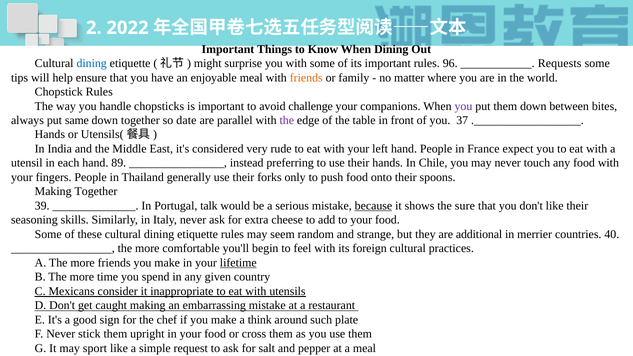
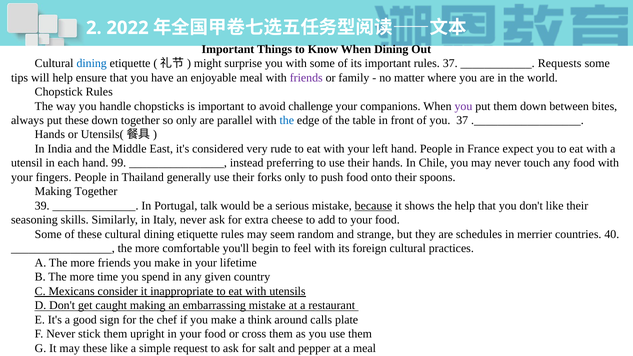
rules 96: 96 -> 37
friends at (306, 78) colour: orange -> purple
put same: same -> these
so date: date -> only
the at (287, 120) colour: purple -> blue
89: 89 -> 99
the sure: sure -> help
additional: additional -> schedules
lifetime underline: present -> none
such: such -> calls
may sport: sport -> these
